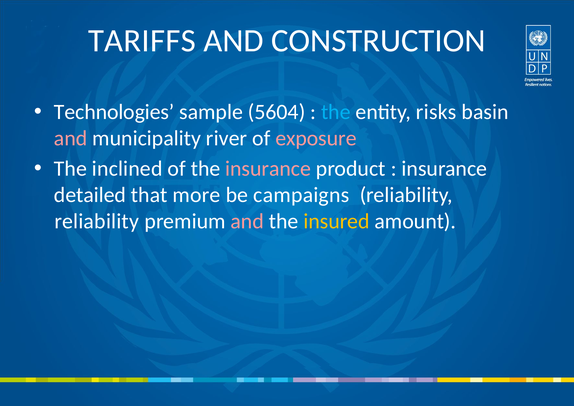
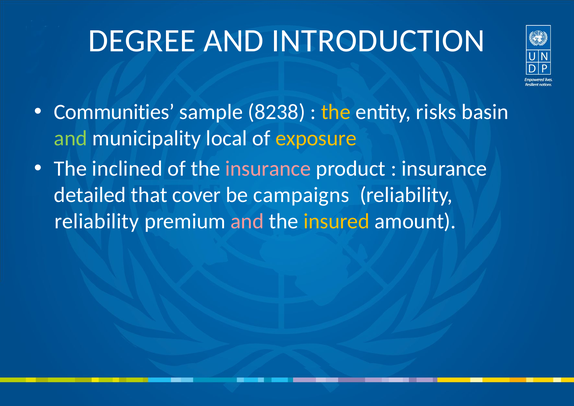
TARIFFS: TARIFFS -> DEGREE
CONSTRUCTION: CONSTRUCTION -> INTRODUCTION
Technologies: Technologies -> Communities
5604: 5604 -> 8238
the at (336, 112) colour: light blue -> yellow
and at (71, 138) colour: pink -> light green
river: river -> local
exposure colour: pink -> yellow
more: more -> cover
